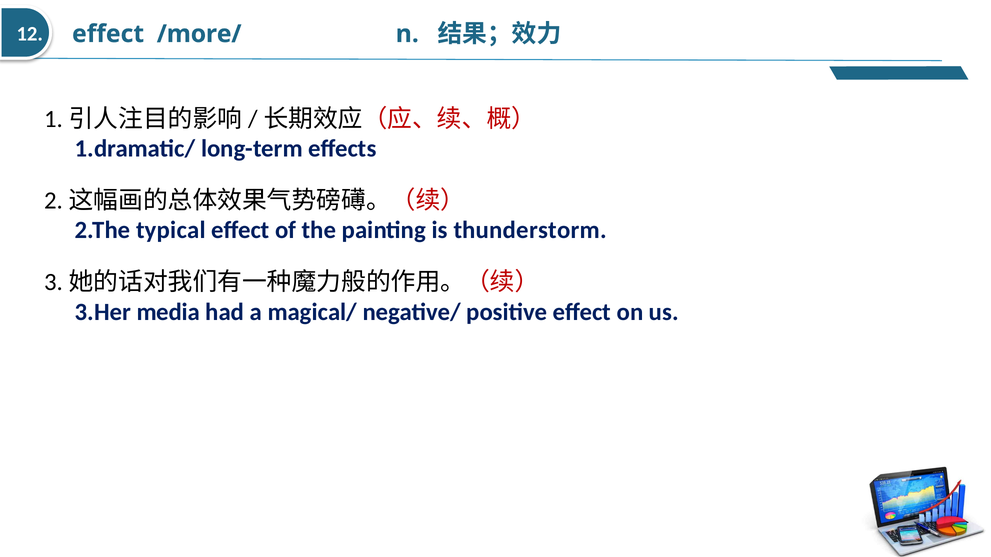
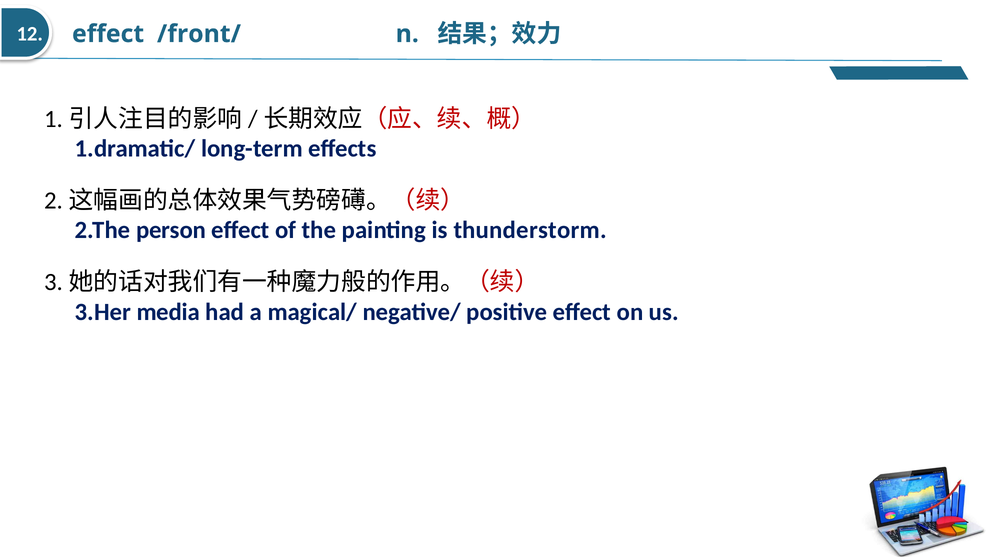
/more/: /more/ -> /front/
typical: typical -> person
